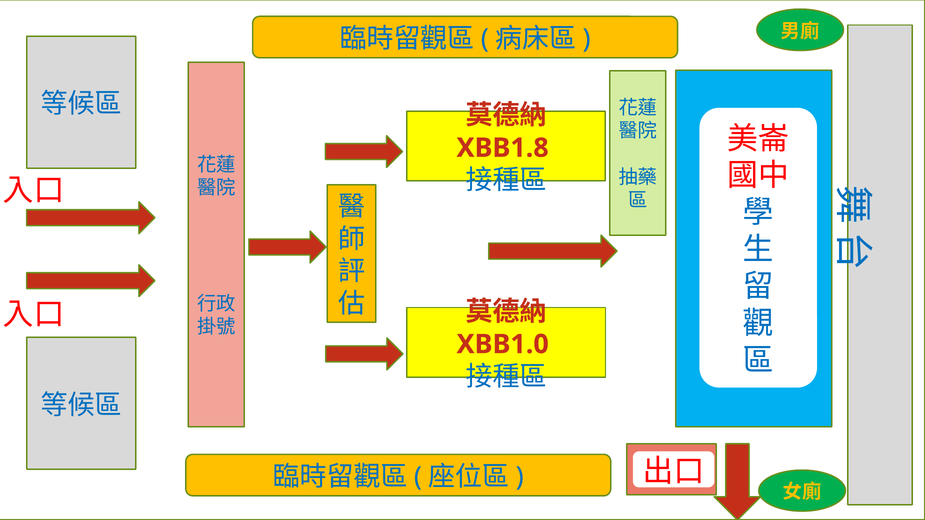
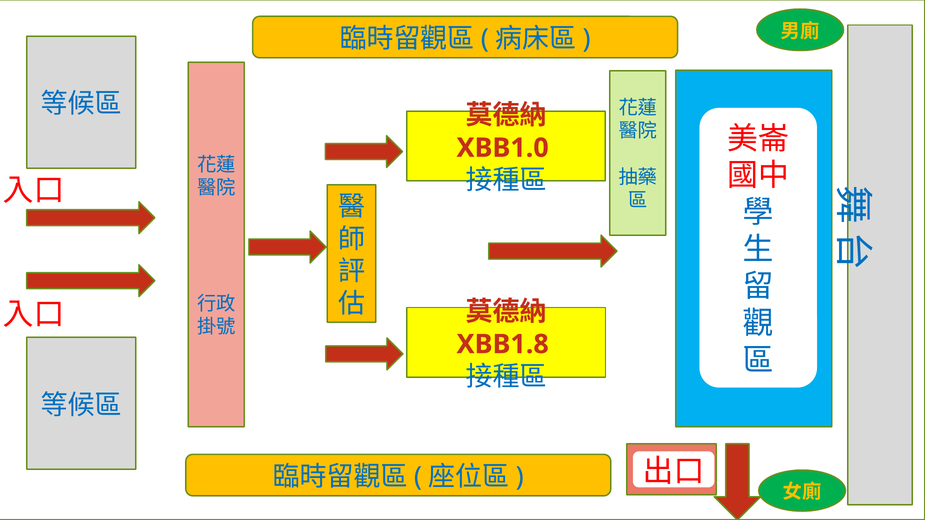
XBB1.8: XBB1.8 -> XBB1.0
XBB1.0: XBB1.0 -> XBB1.8
